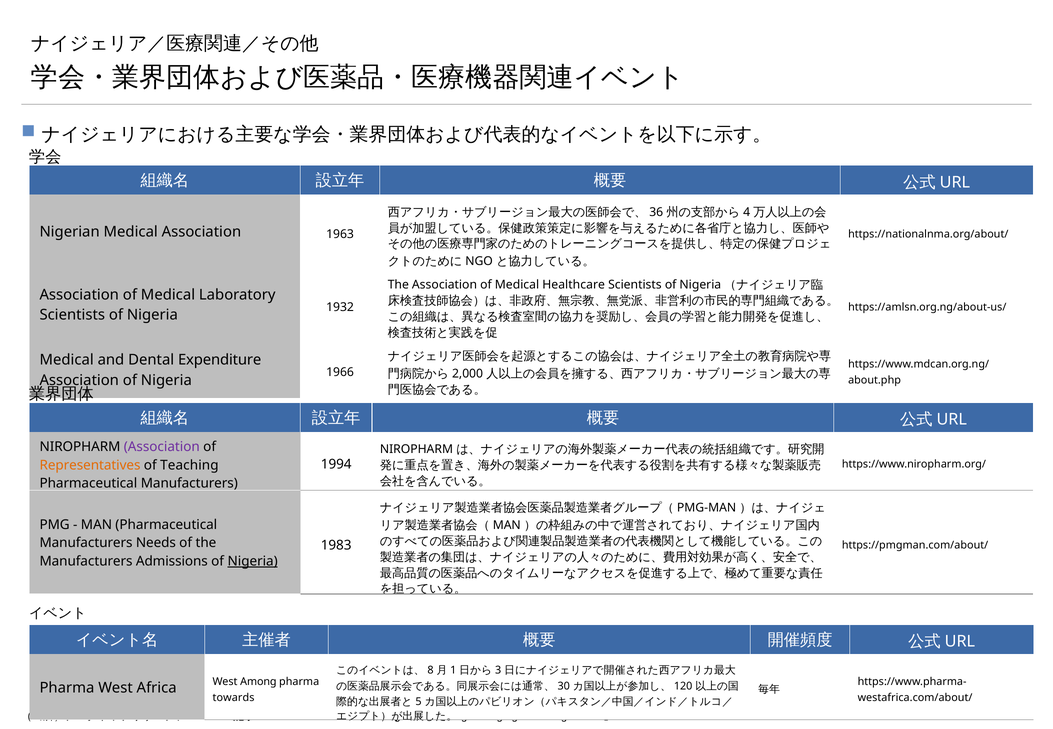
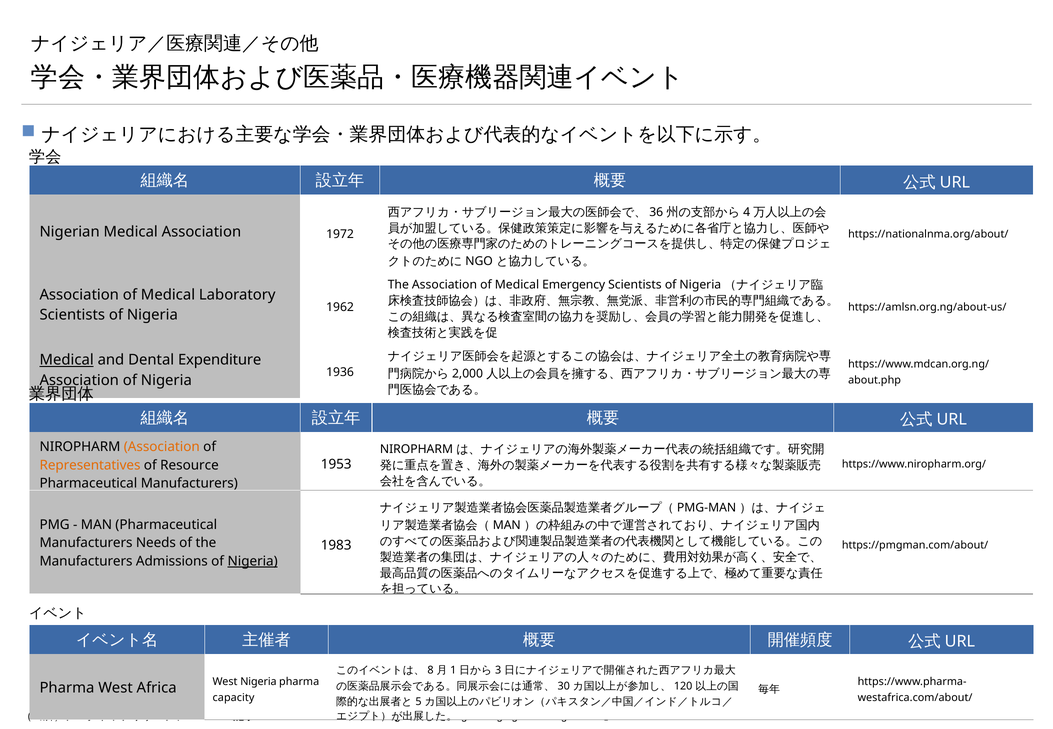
1963: 1963 -> 1972
Healthcare: Healthcare -> Emergency
1932: 1932 -> 1962
Medical at (67, 360) underline: none -> present
1966: 1966 -> 1936
Association at (162, 447) colour: purple -> orange
1994: 1994 -> 1953
Teaching: Teaching -> Resource
West Among: Among -> Nigeria
towards: towards -> capacity
